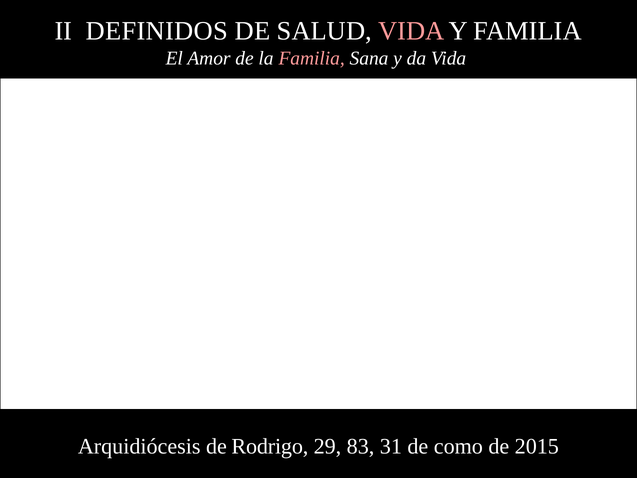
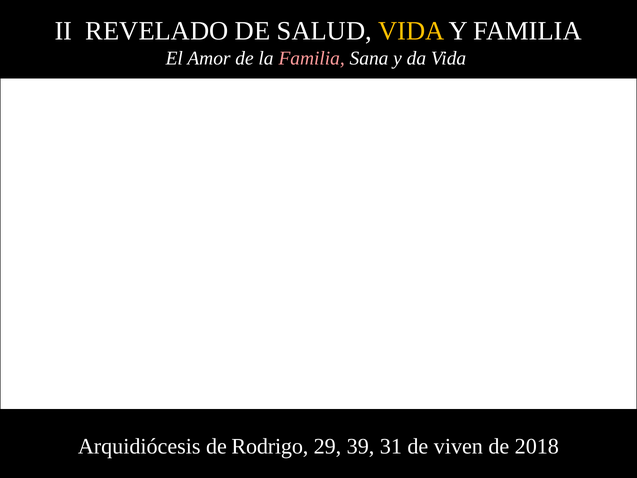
DEFINIDOS: DEFINIDOS -> REVELADO
VIDA at (411, 31) colour: pink -> yellow
83: 83 -> 39
como: como -> viven
2015: 2015 -> 2018
